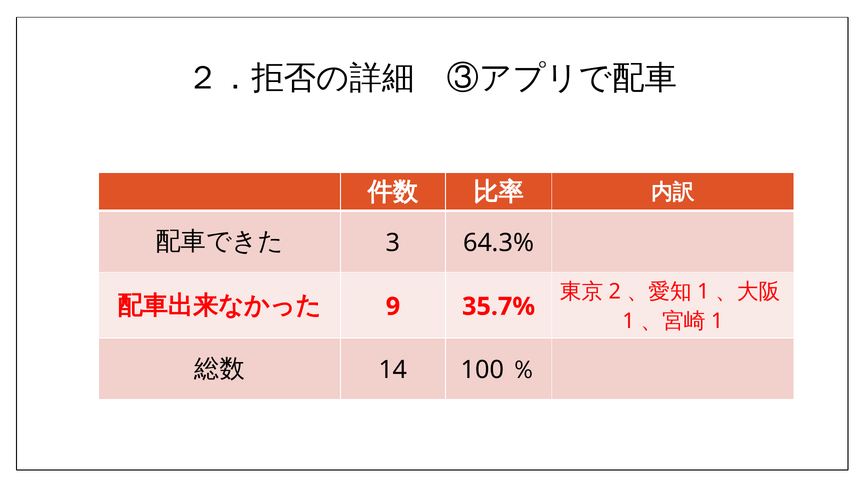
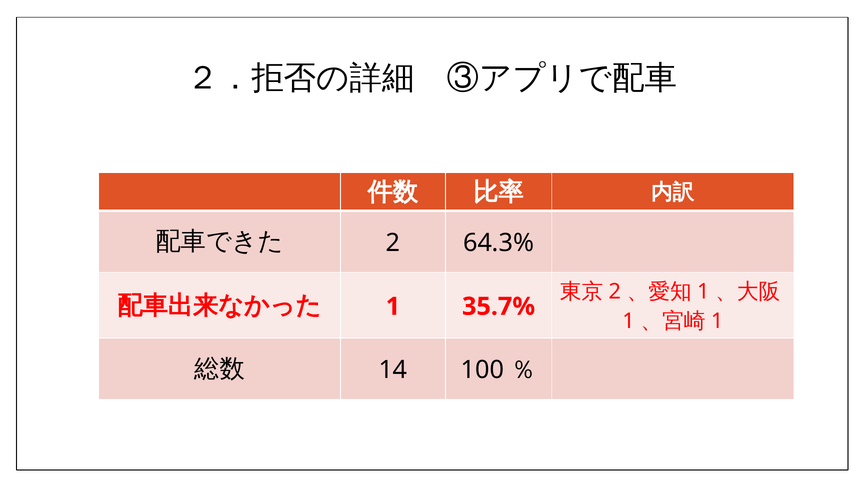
3 at (393, 243): 3 -> 2
9 at (393, 306): 9 -> 1
